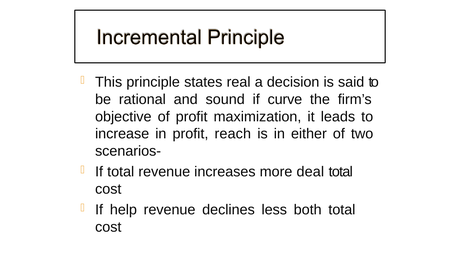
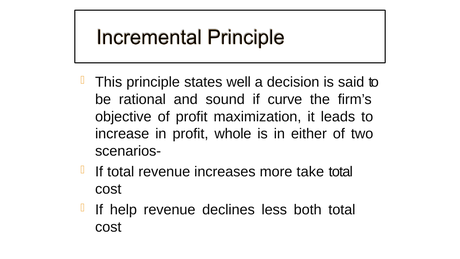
real: real -> well
reach: reach -> whole
deal: deal -> take
